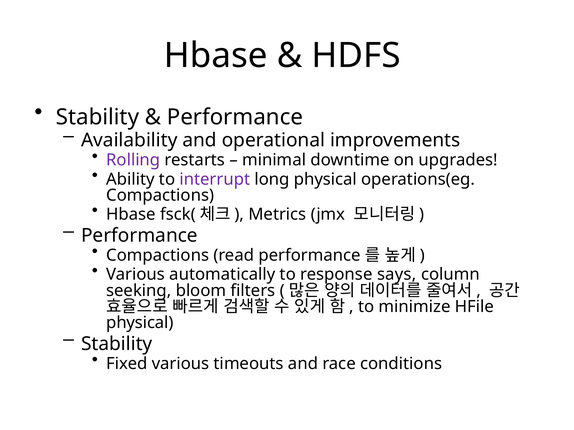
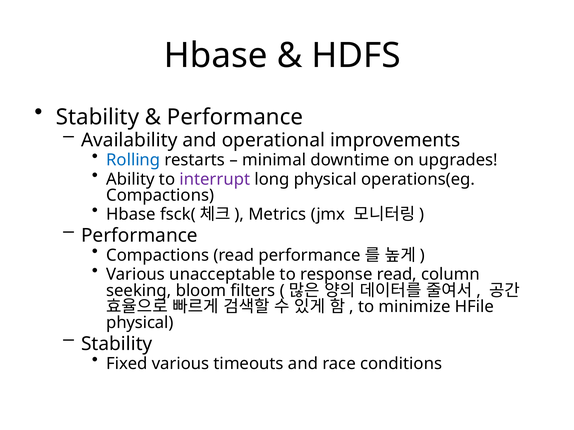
Rolling colour: purple -> blue
automatically: automatically -> unacceptable
response says: says -> read
